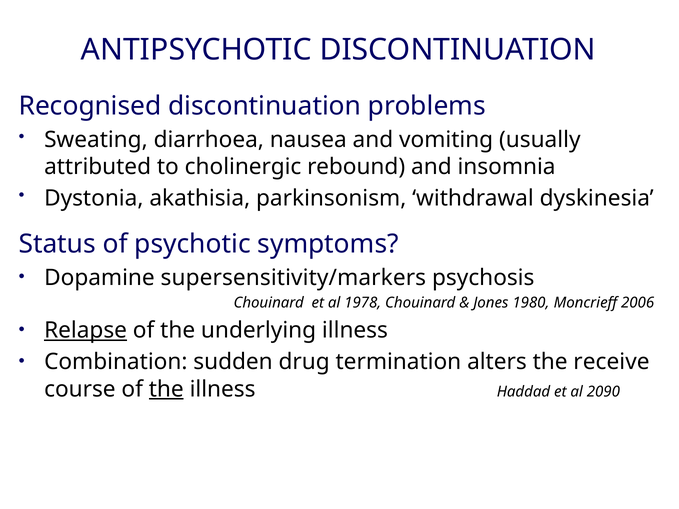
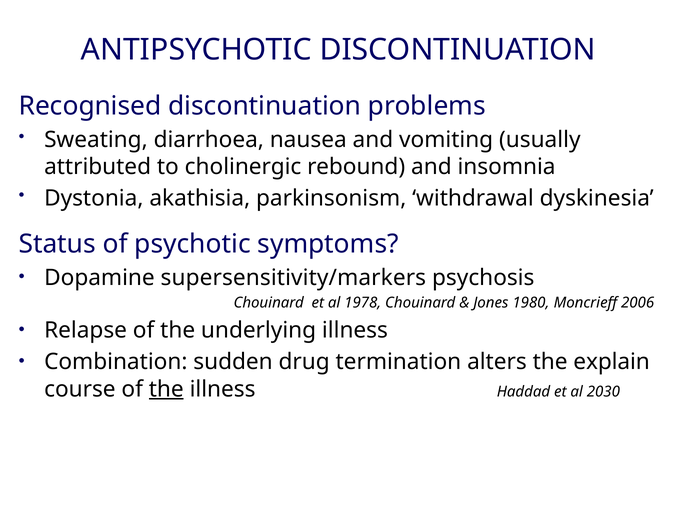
Relapse underline: present -> none
receive: receive -> explain
2090: 2090 -> 2030
